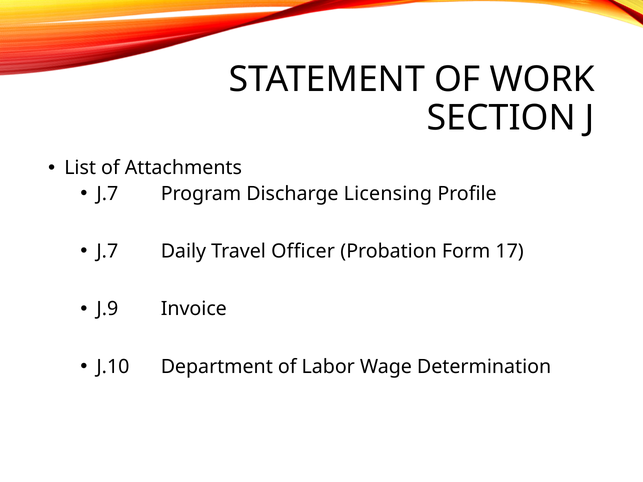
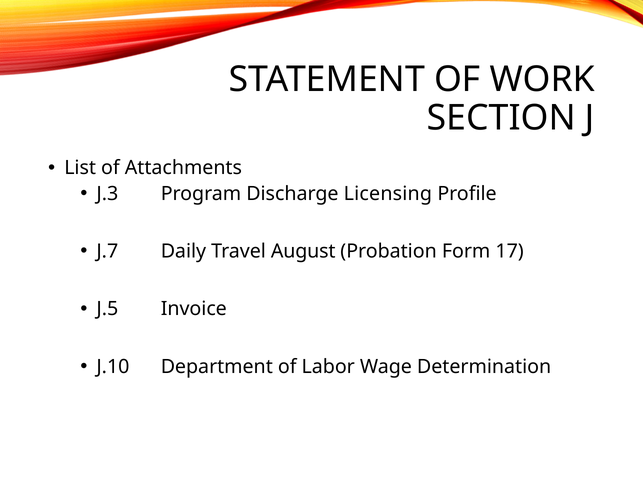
J.7 at (107, 194): J.7 -> J.3
Officer: Officer -> August
J.9: J.9 -> J.5
